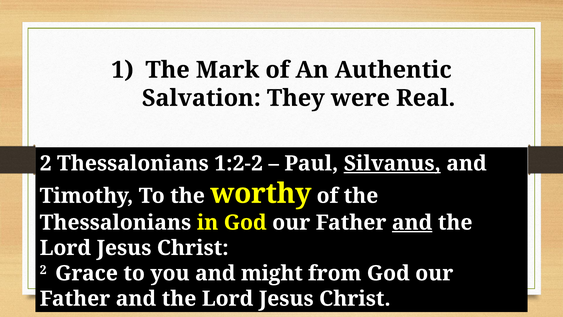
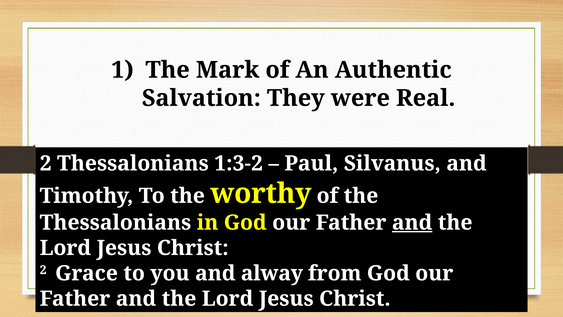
1:2-2: 1:2-2 -> 1:3-2
Silvanus underline: present -> none
might: might -> alway
